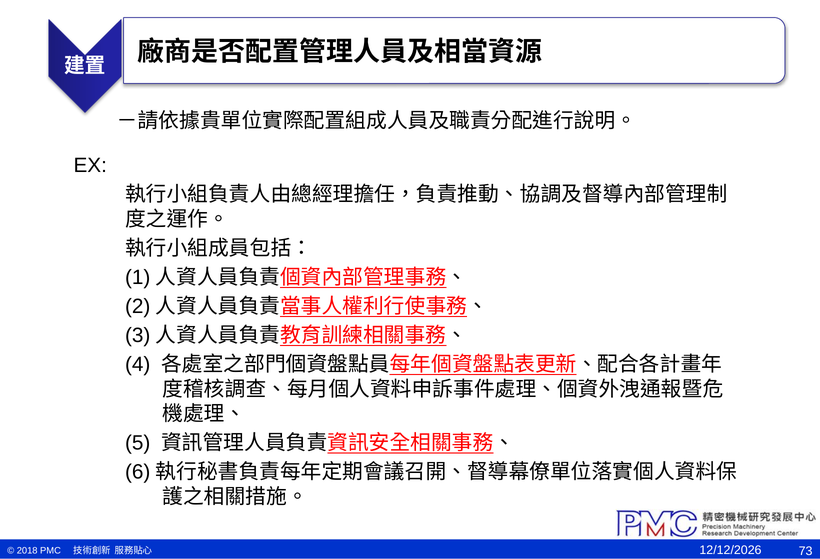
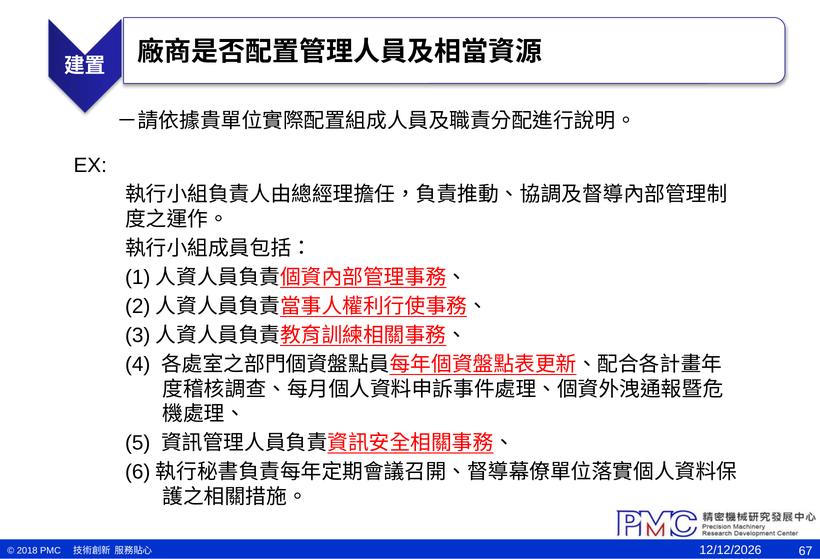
73: 73 -> 67
